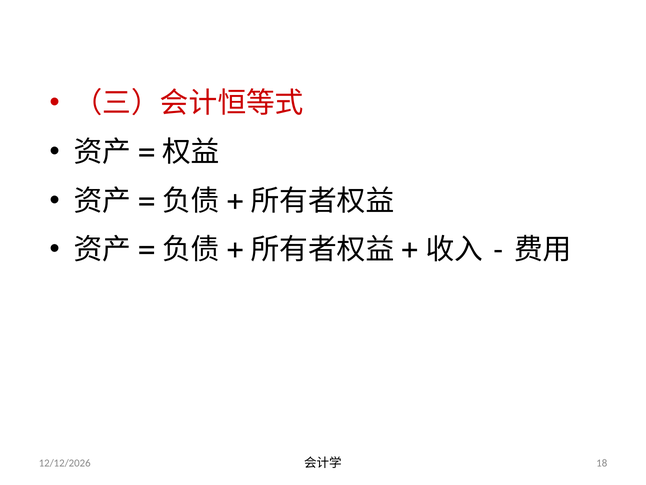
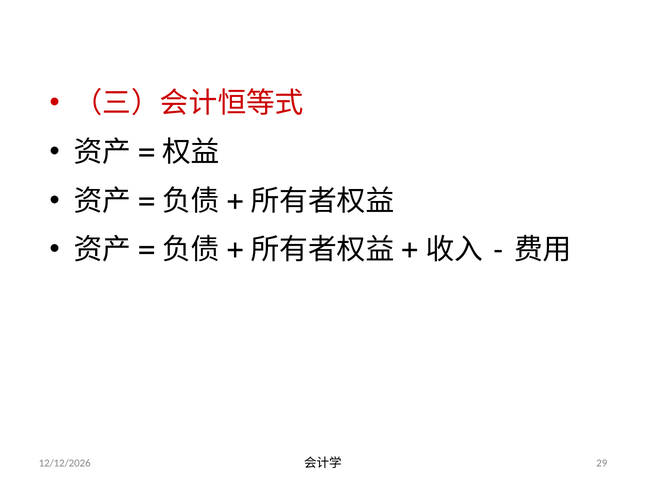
18: 18 -> 29
